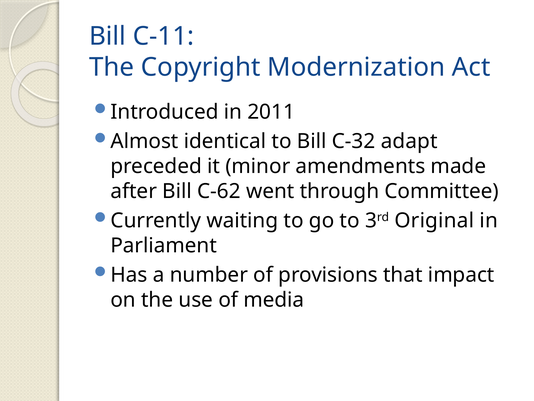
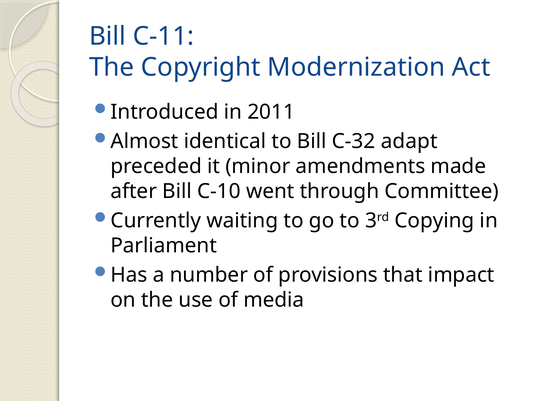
C-62: C-62 -> C-10
Original: Original -> Copying
